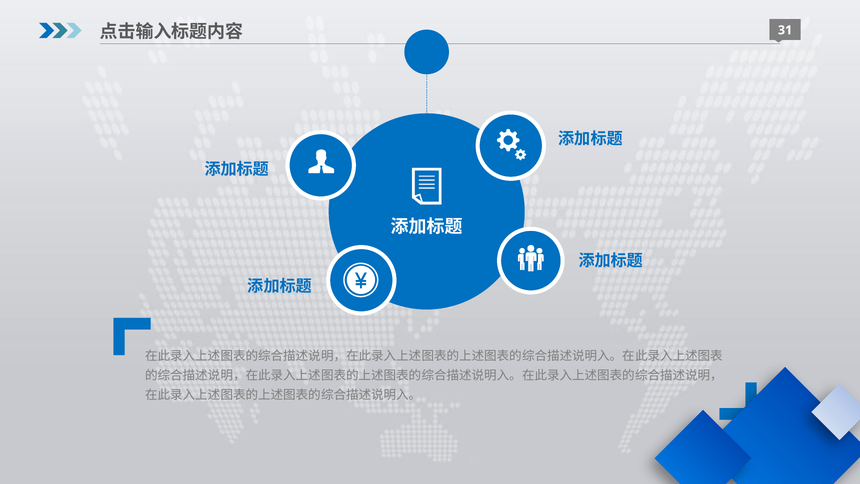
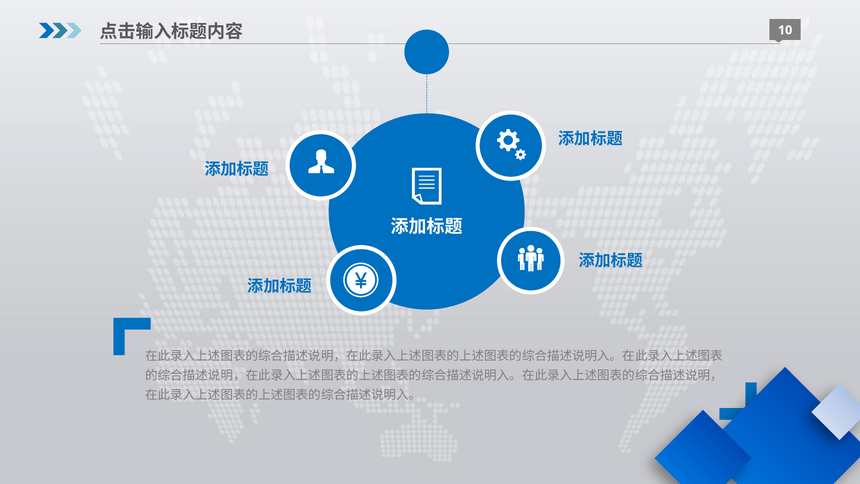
31: 31 -> 10
